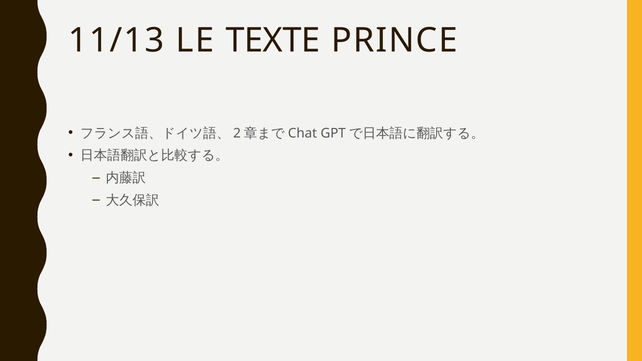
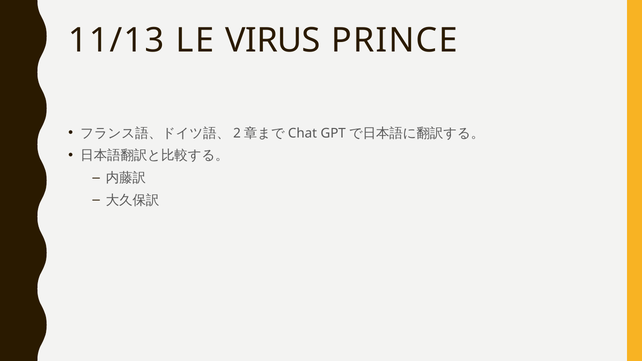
TEXTE: TEXTE -> VIRUS
